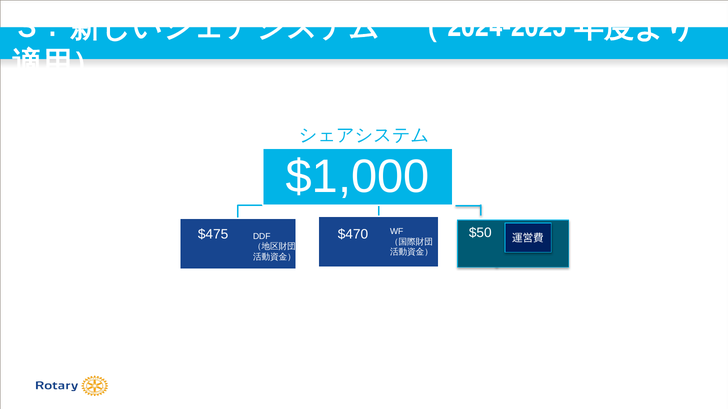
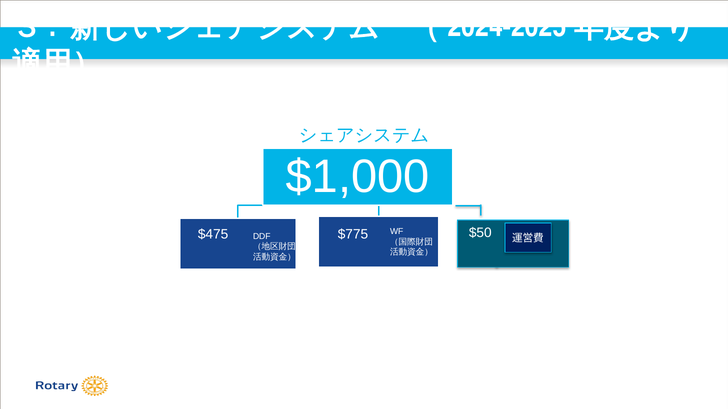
$470: $470 -> $775
